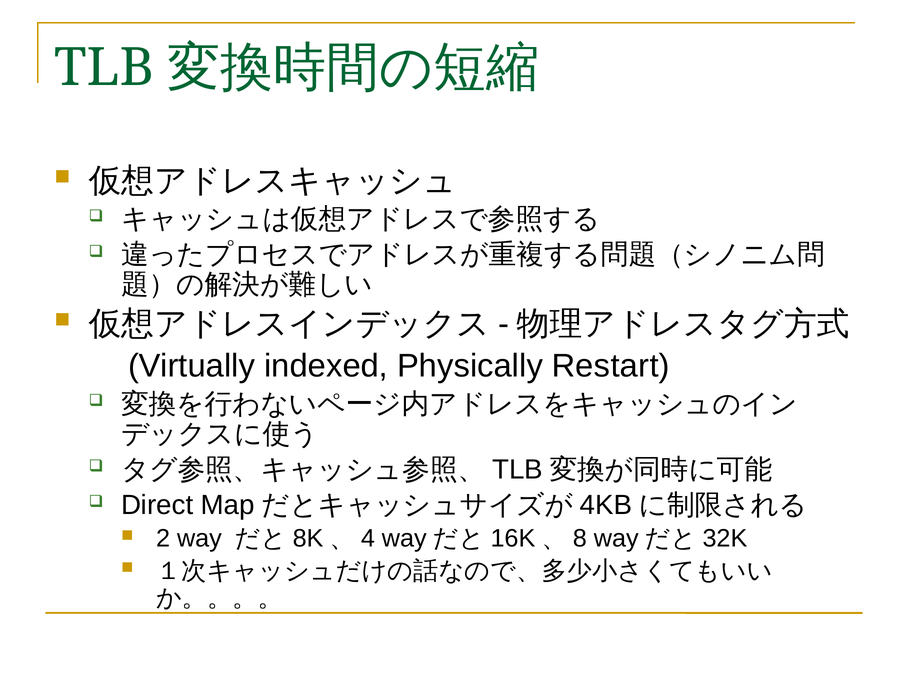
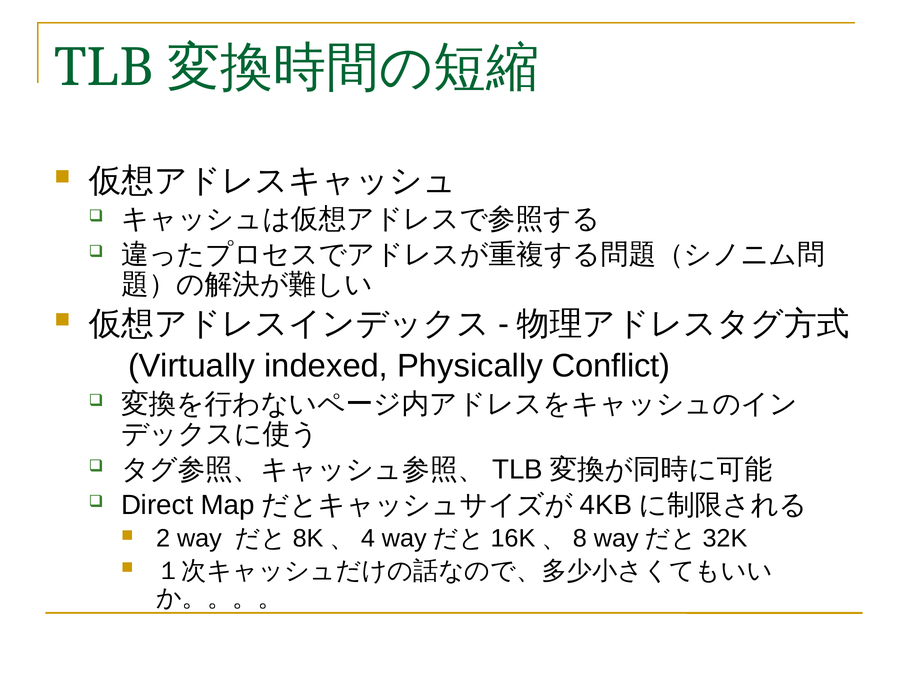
Restart: Restart -> Conflict
